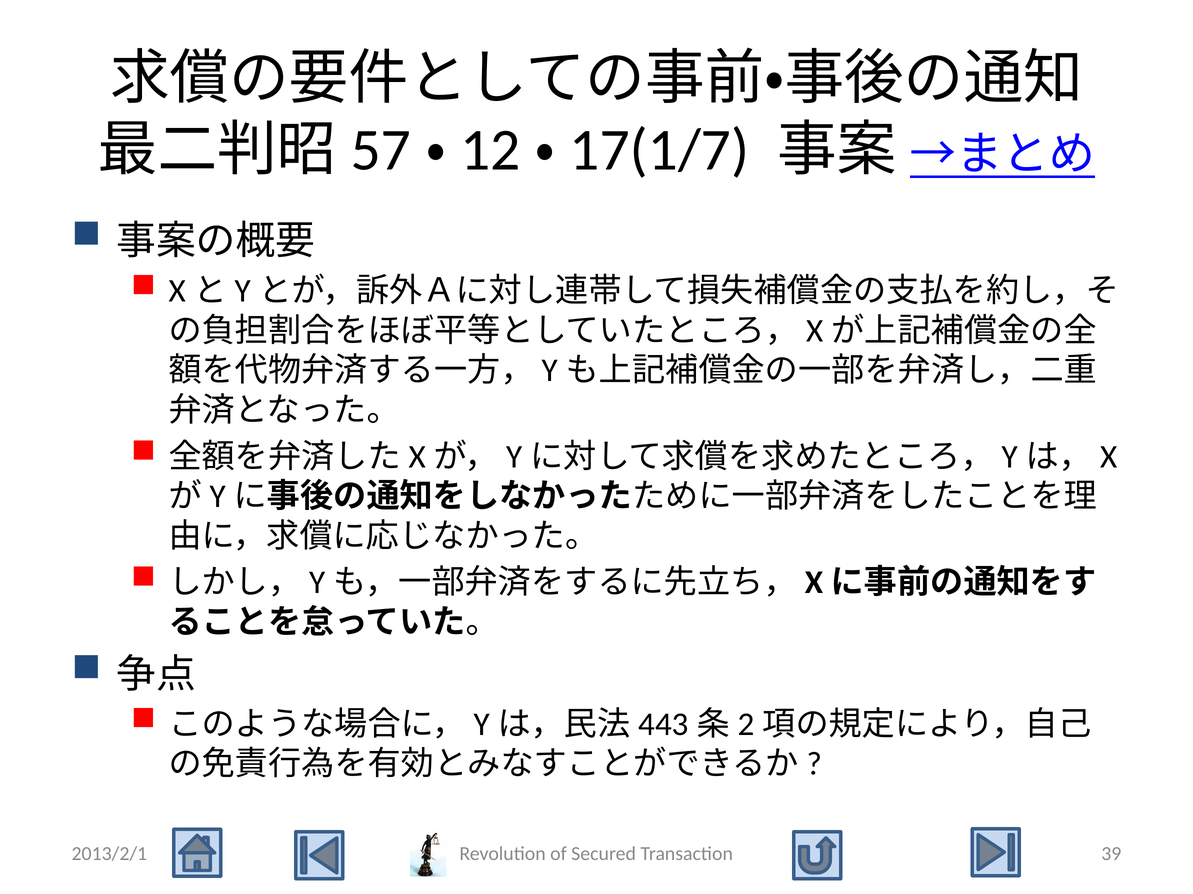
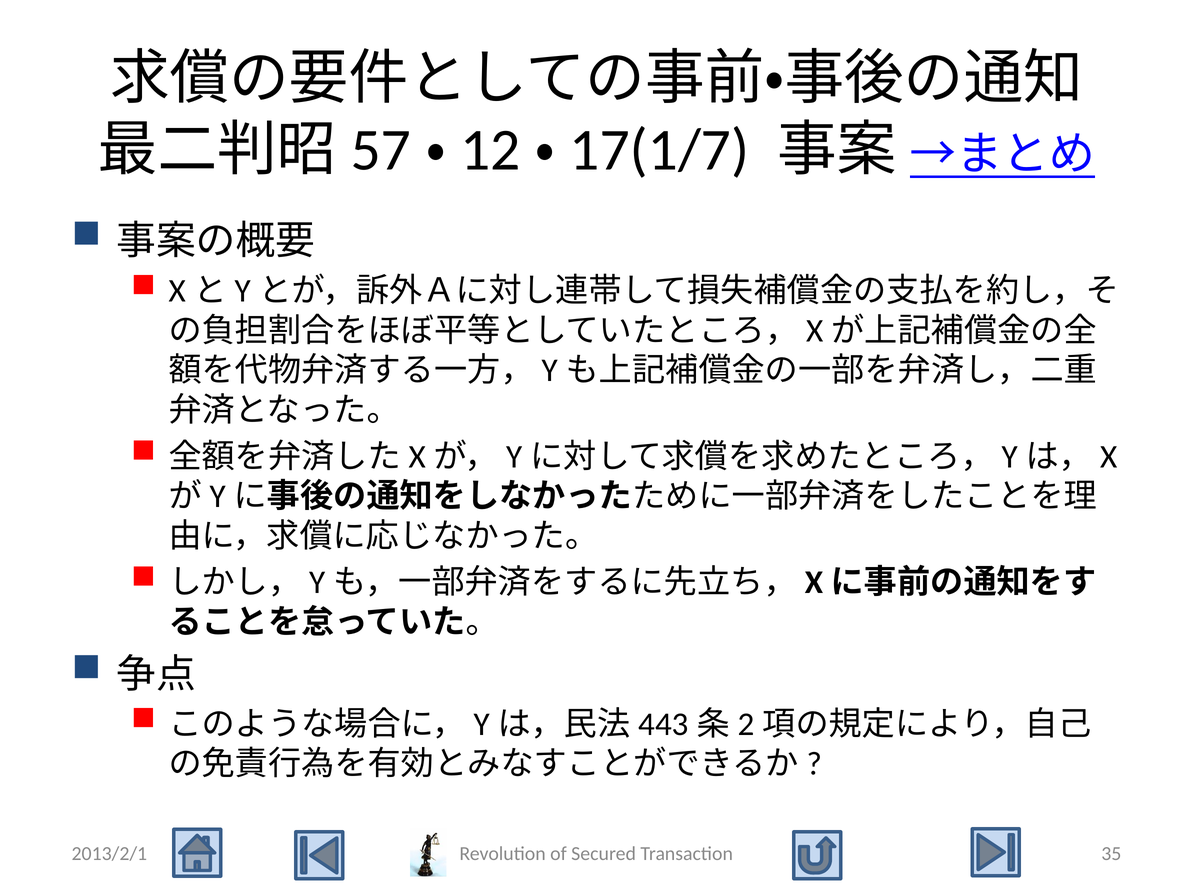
39: 39 -> 35
